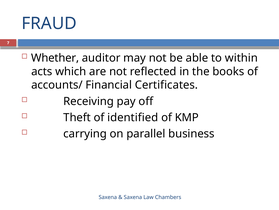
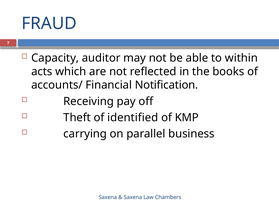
Whether: Whether -> Capacity
Certificates: Certificates -> Notification
